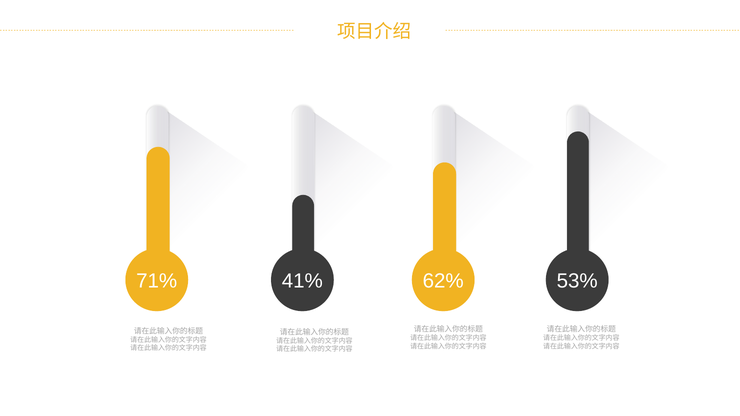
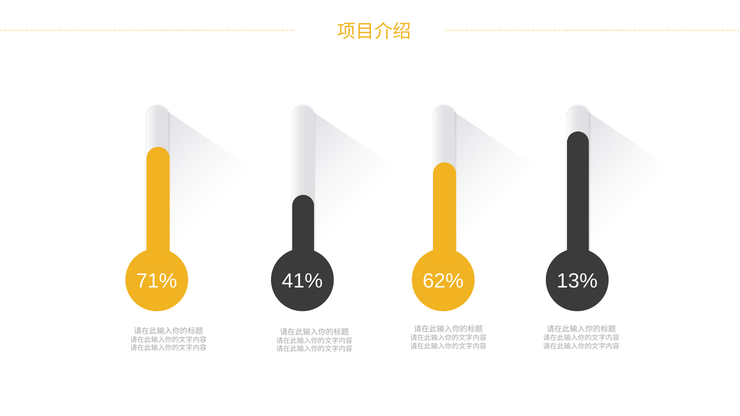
53%: 53% -> 13%
